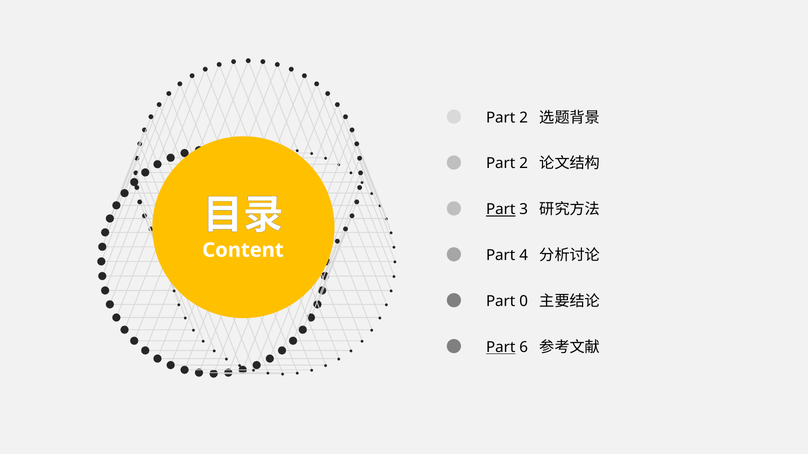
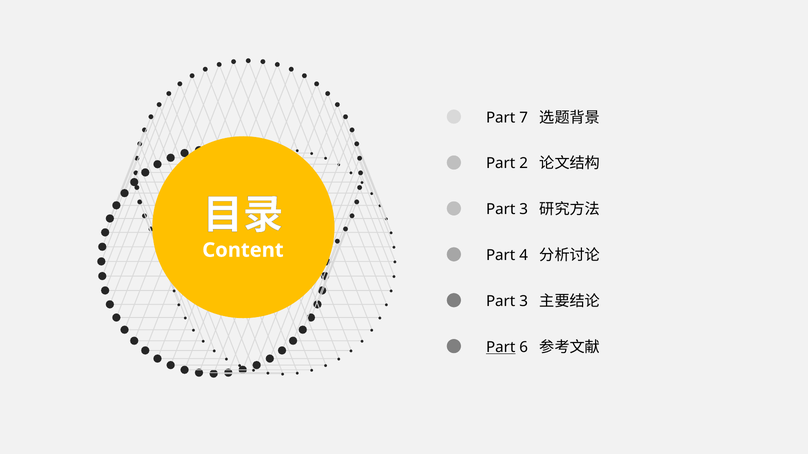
2 at (524, 118): 2 -> 7
Part at (501, 210) underline: present -> none
0 at (524, 302): 0 -> 3
